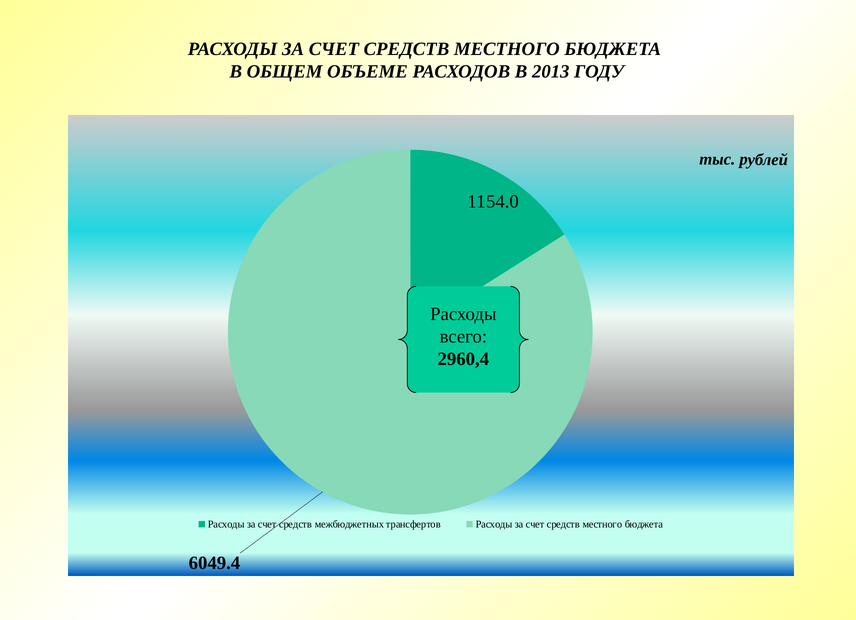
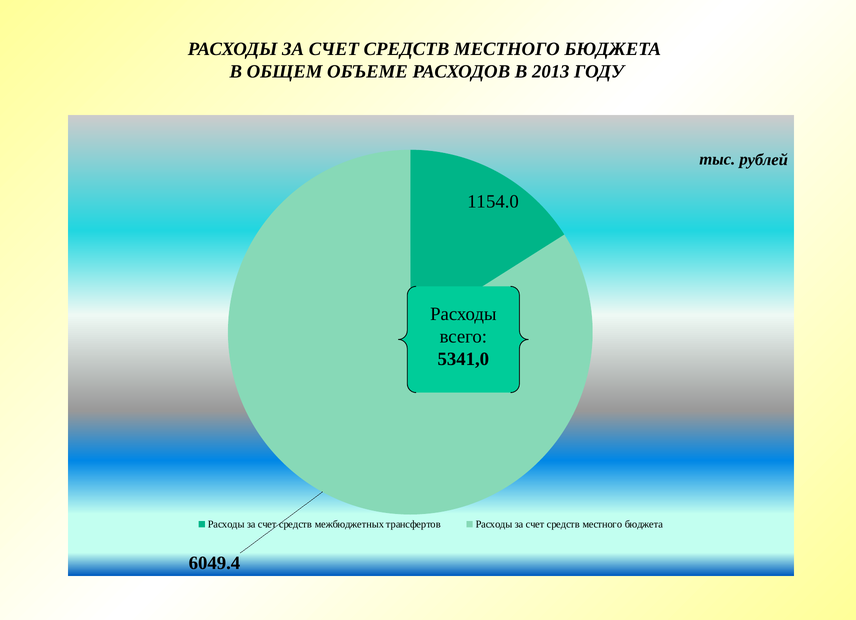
2960,4: 2960,4 -> 5341,0
